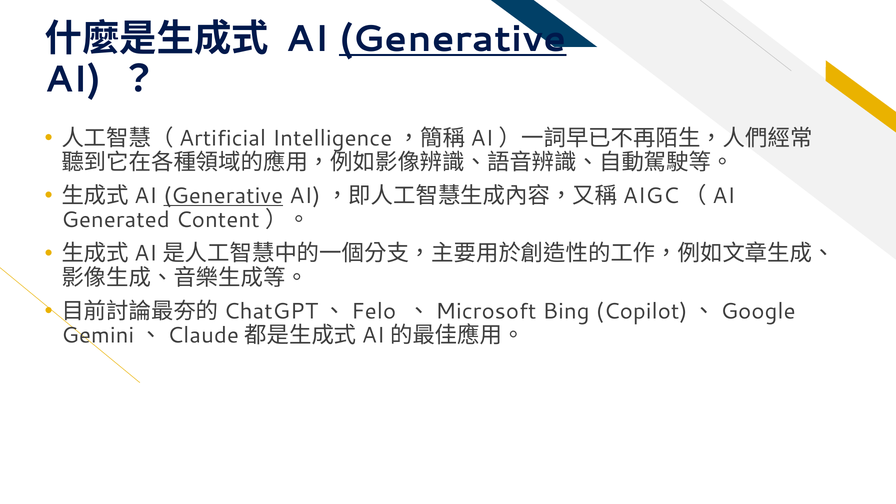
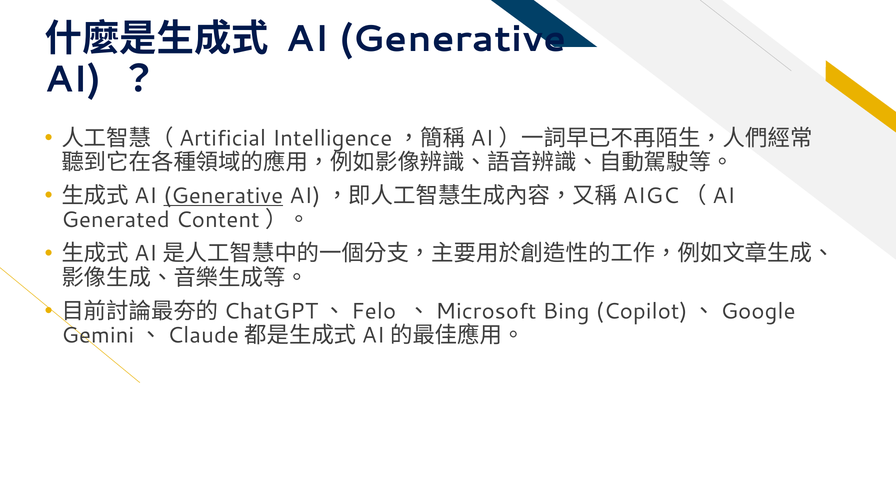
Generative at (453, 39) underline: present -> none
